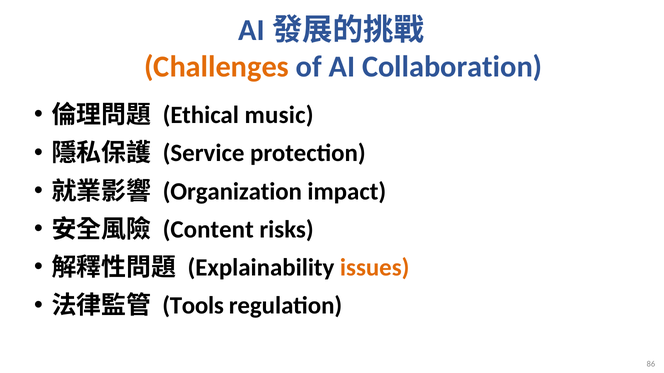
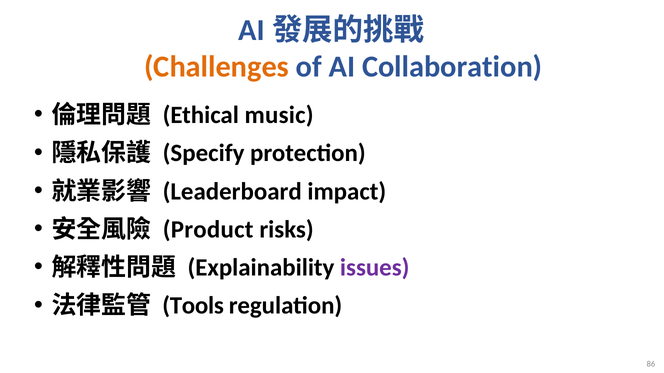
Service: Service -> Specify
Organization: Organization -> Leaderboard
Content: Content -> Product
issues colour: orange -> purple
